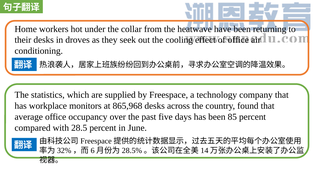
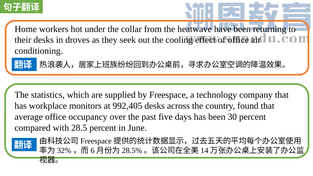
865,968: 865,968 -> 992,405
85: 85 -> 30
